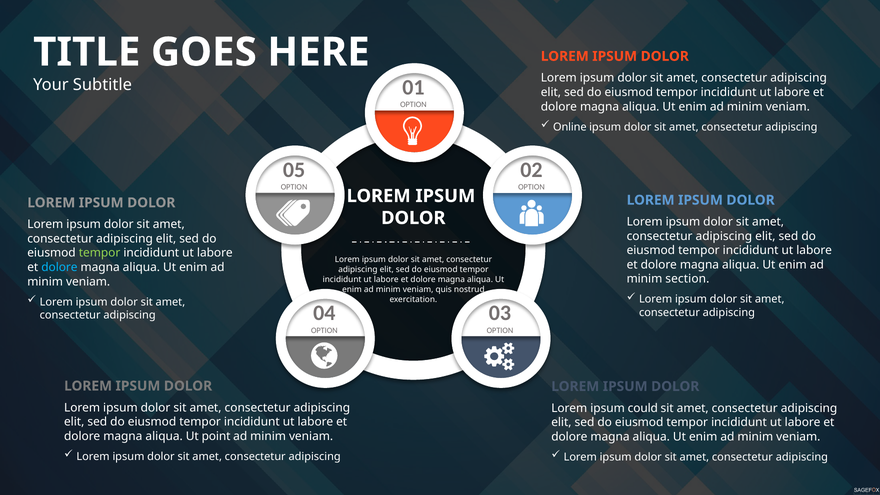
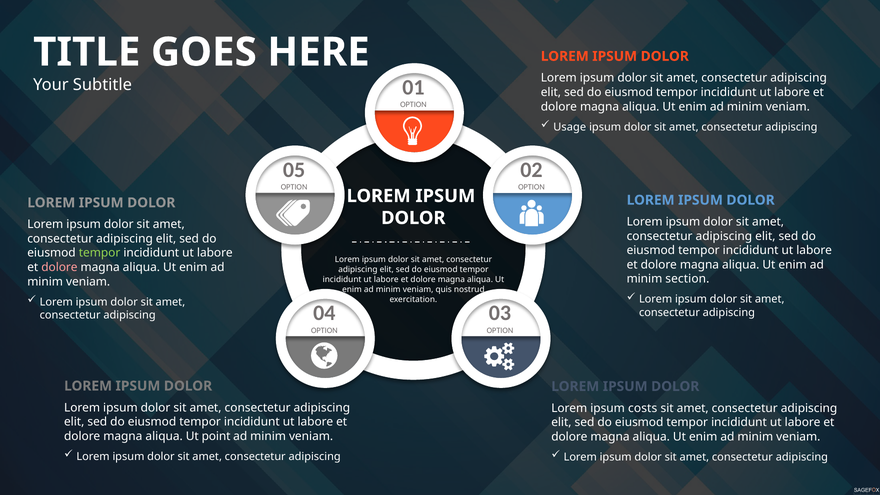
Online: Online -> Usage
dolore at (59, 267) colour: light blue -> pink
could: could -> costs
